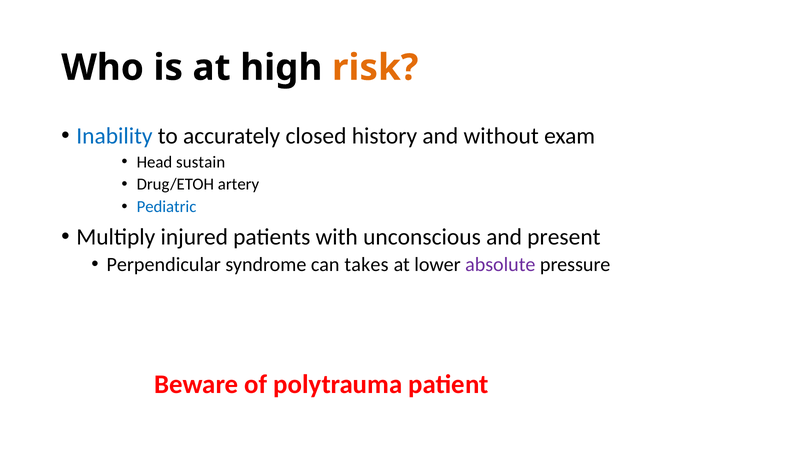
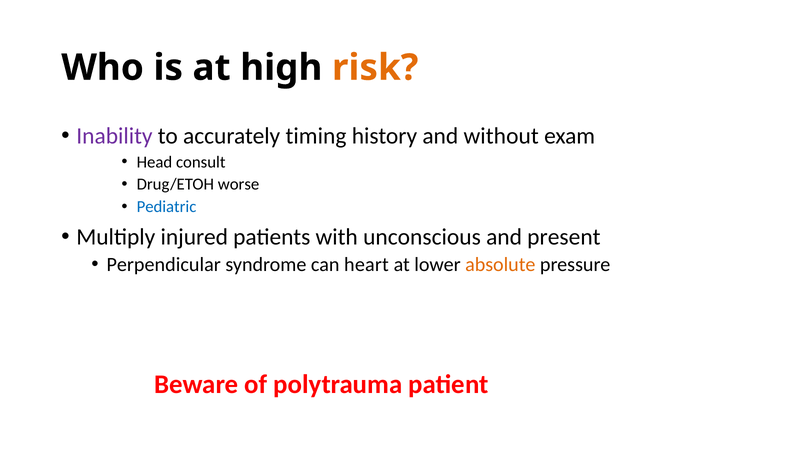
Inability colour: blue -> purple
closed: closed -> timing
sustain: sustain -> consult
artery: artery -> worse
takes: takes -> heart
absolute colour: purple -> orange
